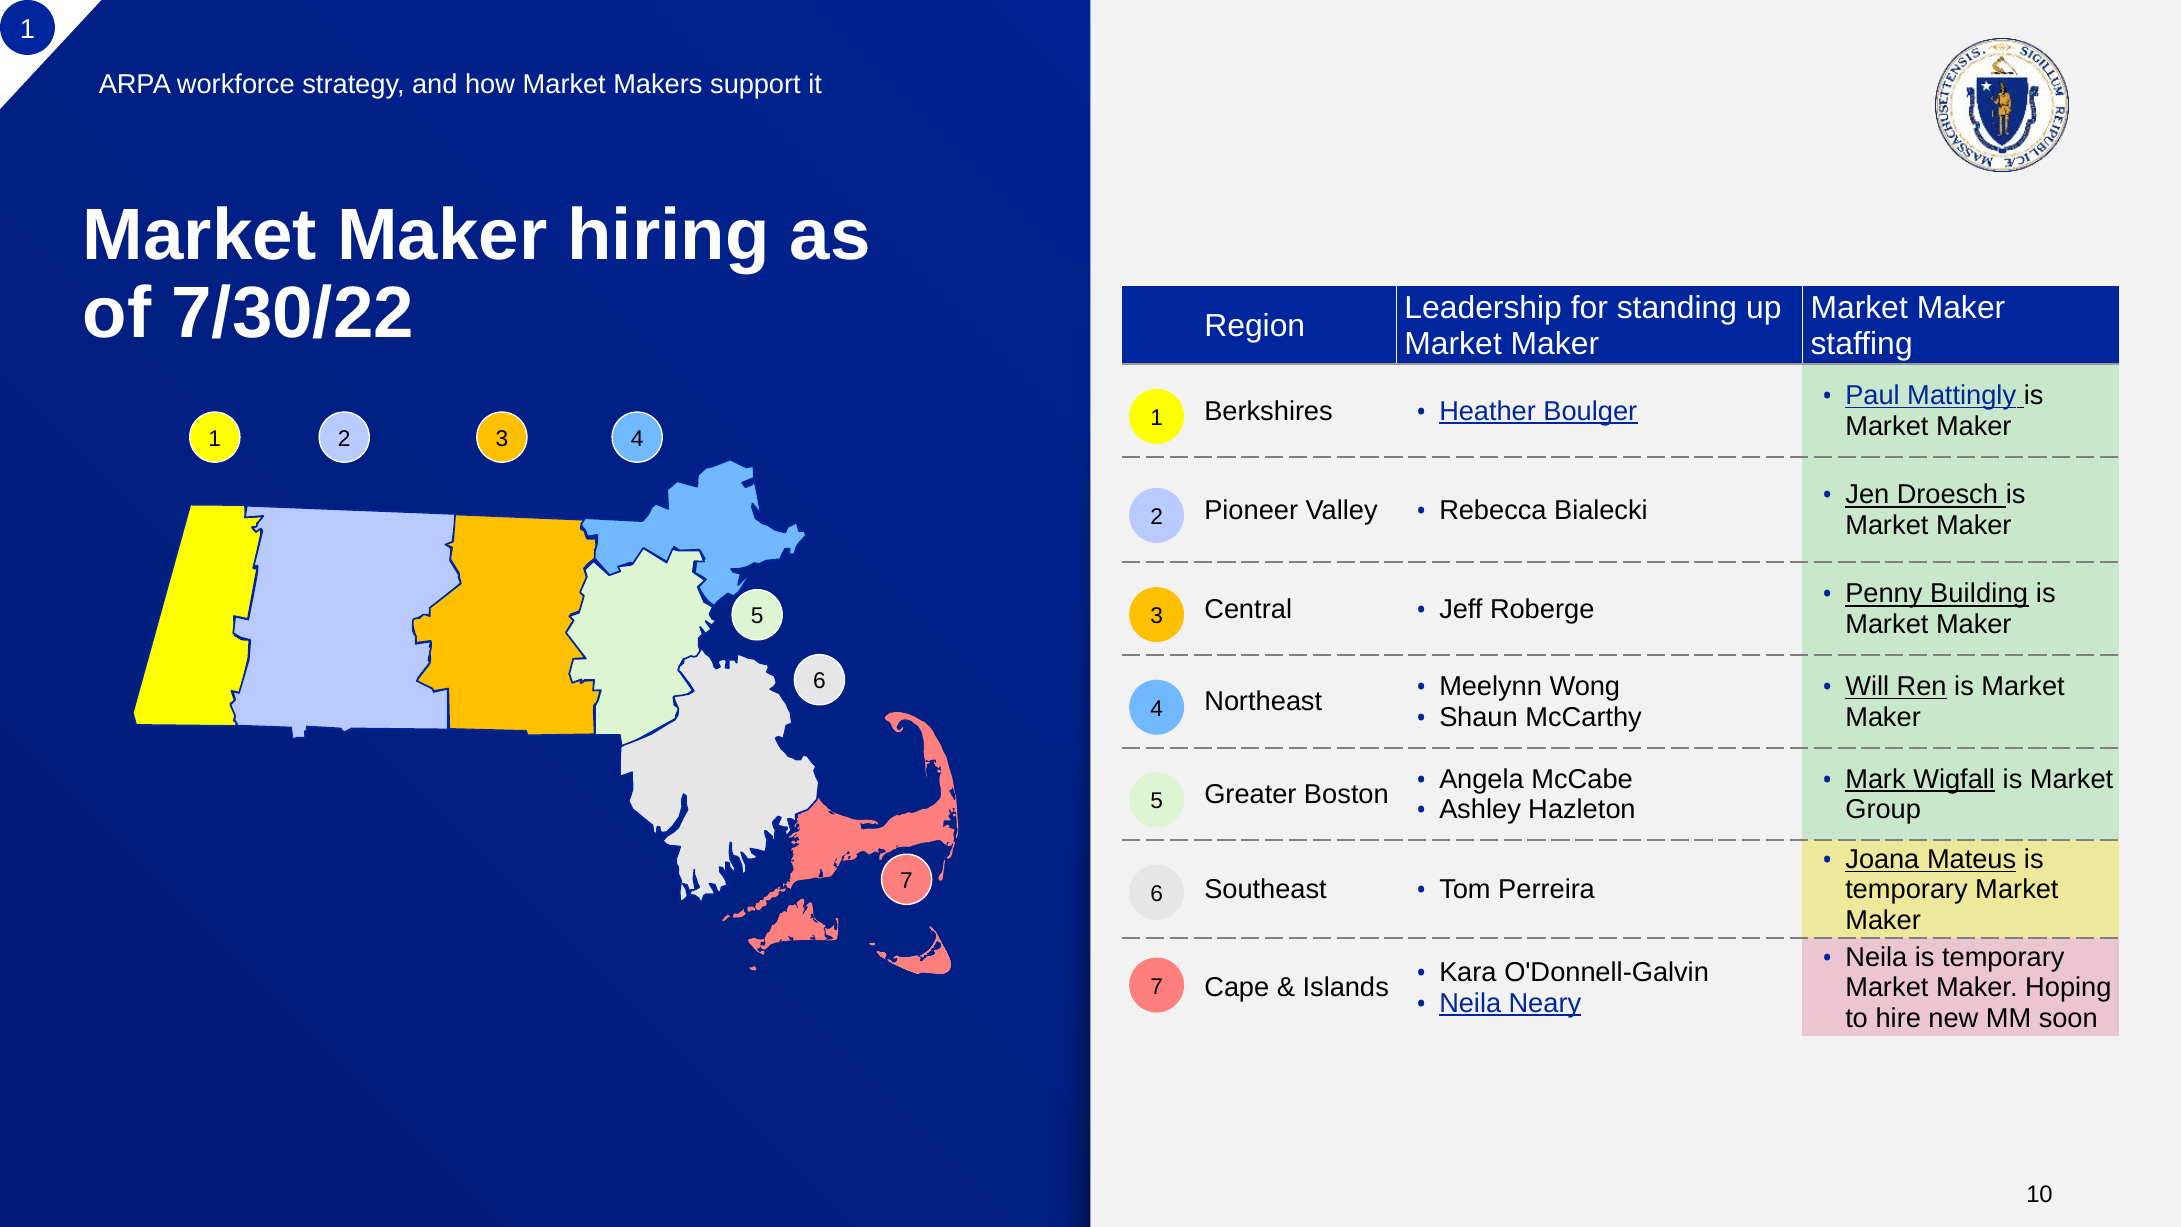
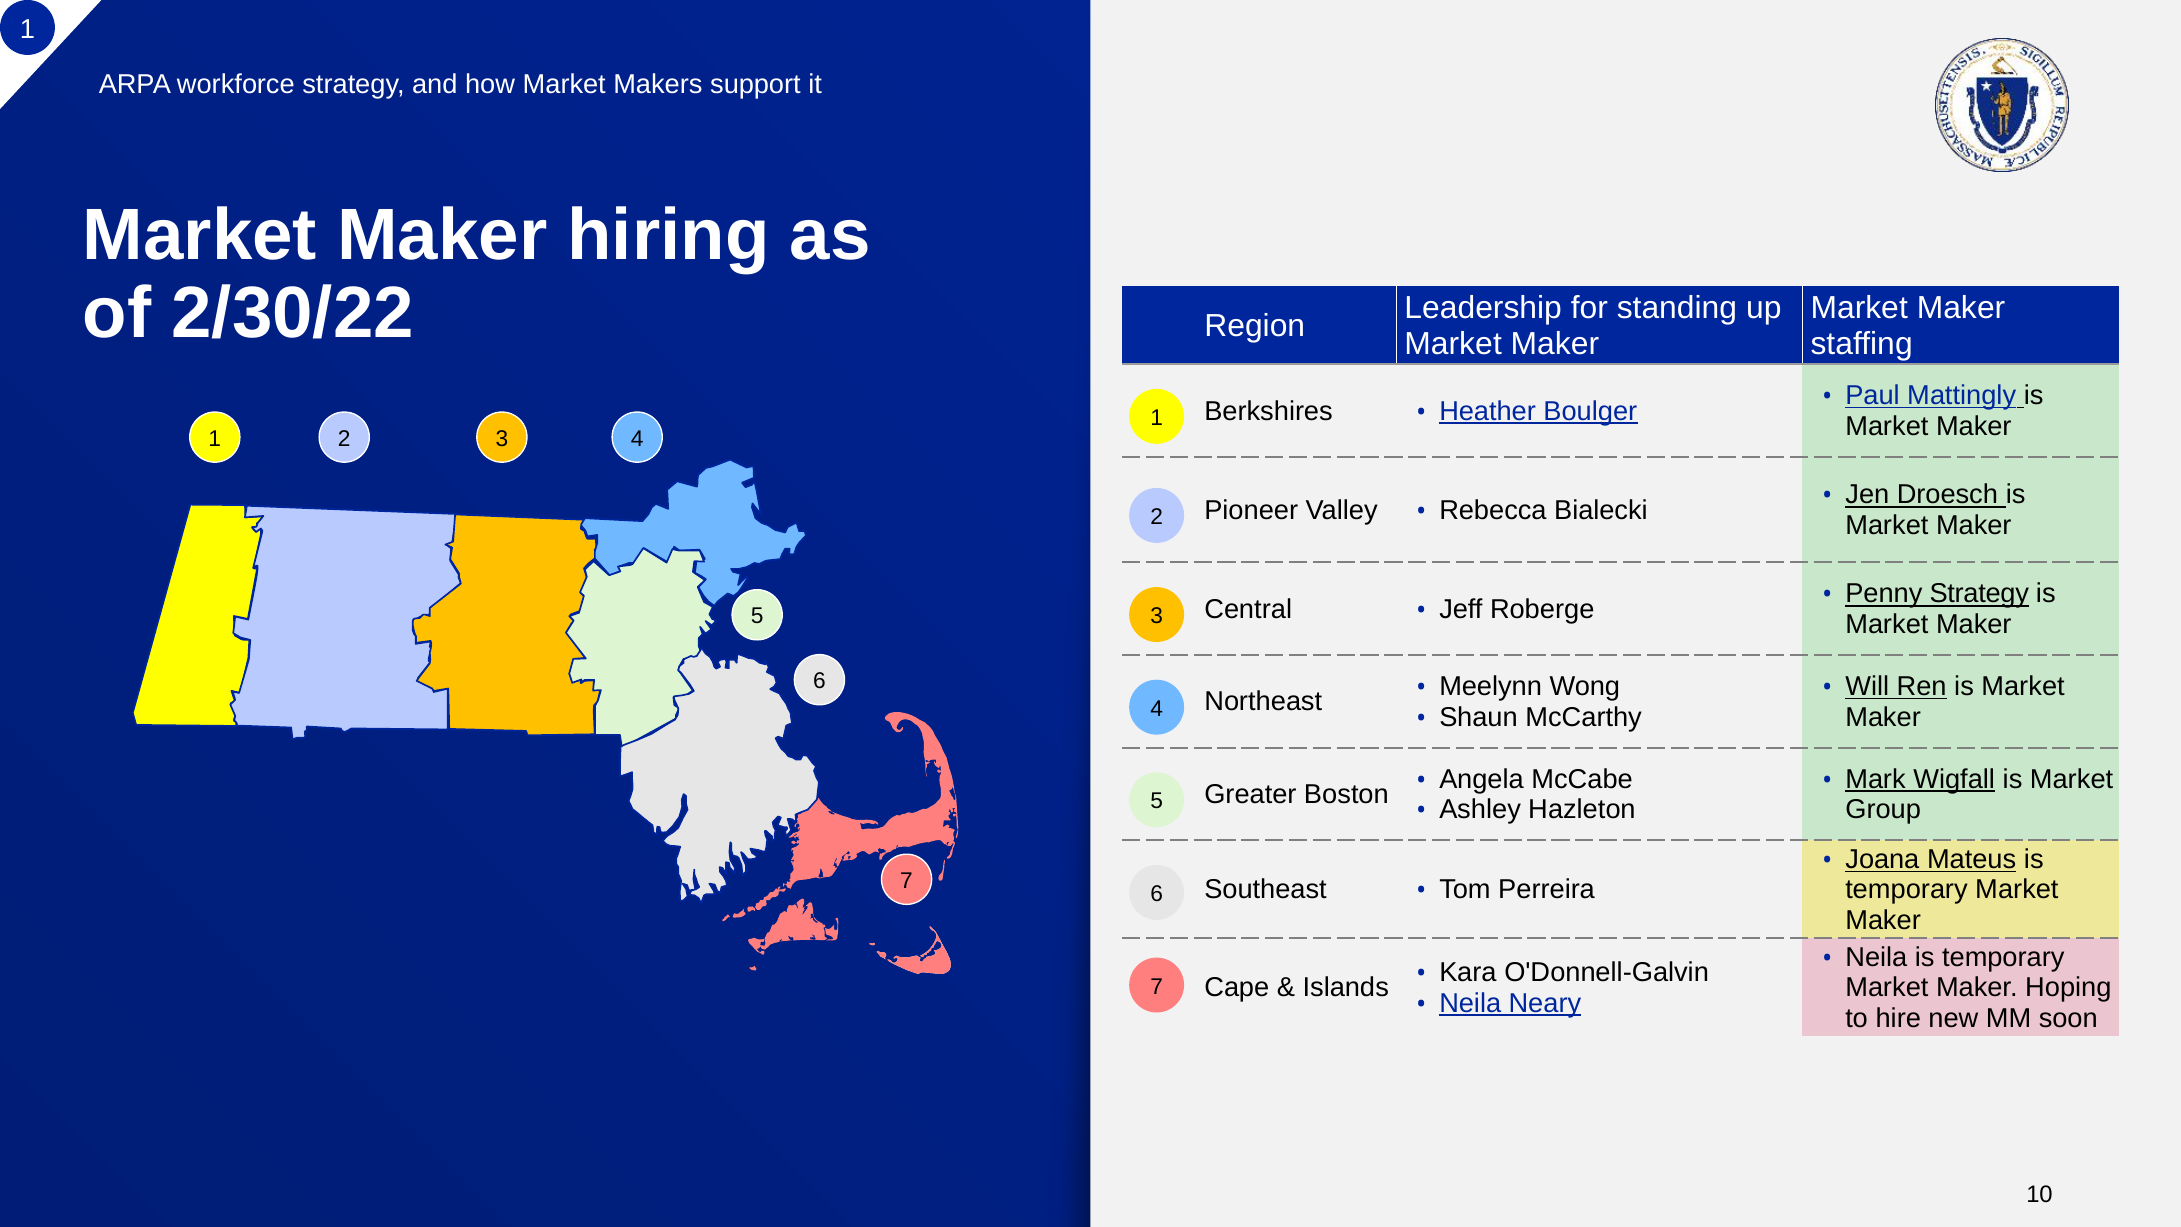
7/30/22: 7/30/22 -> 2/30/22
Penny Building: Building -> Strategy
